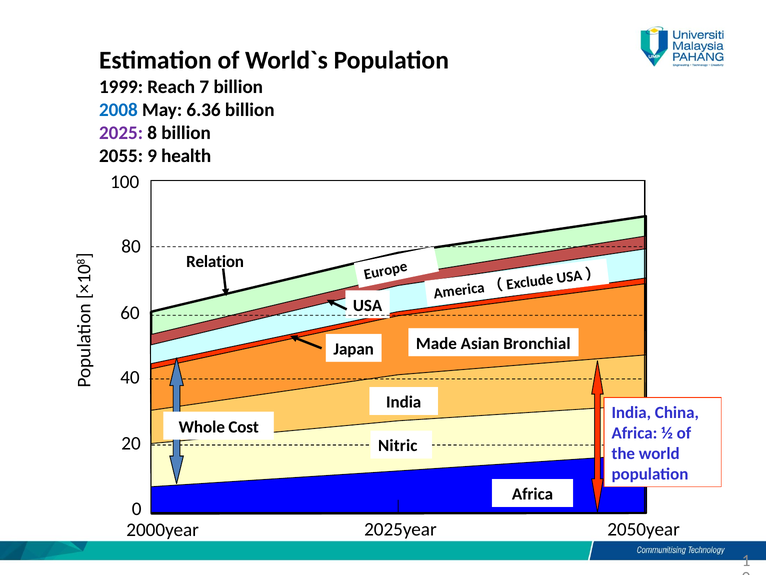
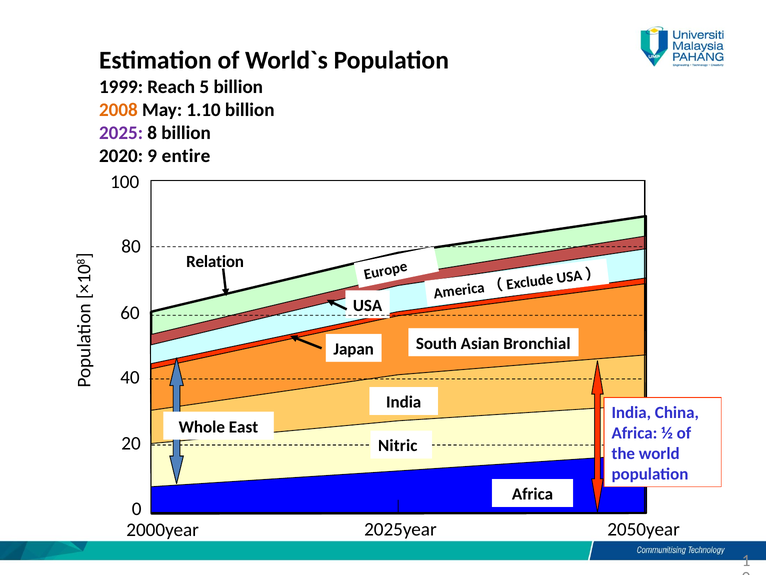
7: 7 -> 5
2008 colour: blue -> orange
6.36: 6.36 -> 1.10
2055: 2055 -> 2020
health: health -> entire
Made: Made -> South
Cost: Cost -> East
